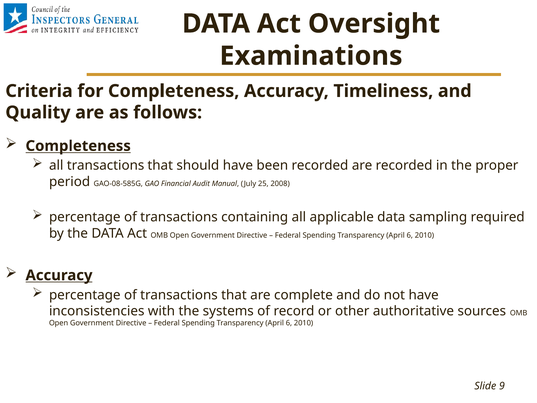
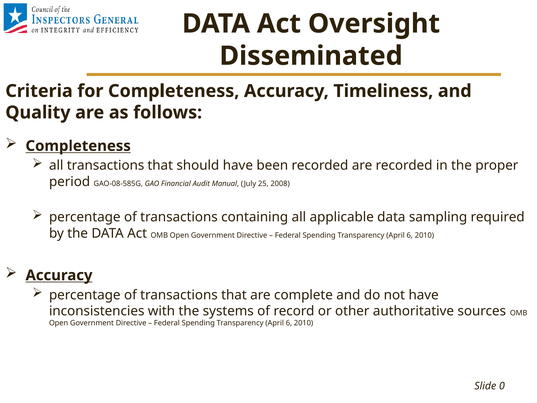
Examinations: Examinations -> Disseminated
9: 9 -> 0
